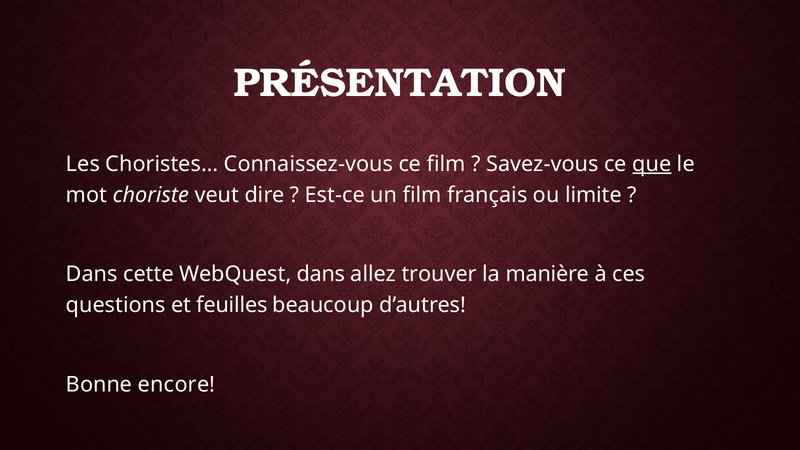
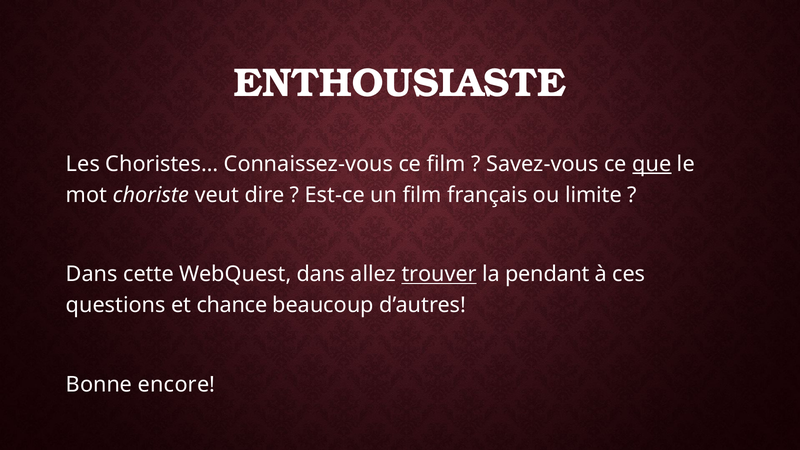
PRÉSENTATION: PRÉSENTATION -> ENTHOUSIASTE
trouver underline: none -> present
manière: manière -> pendant
feuilles: feuilles -> chance
